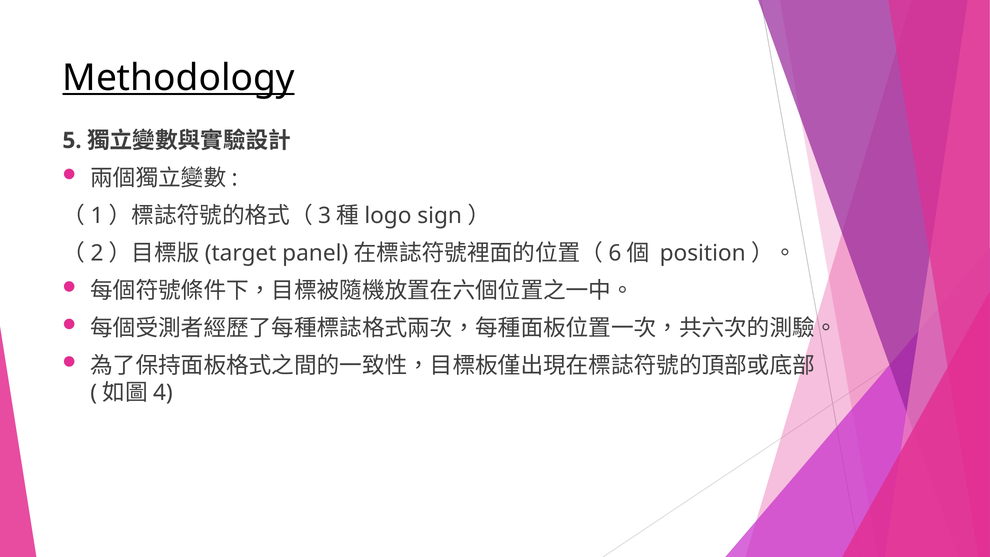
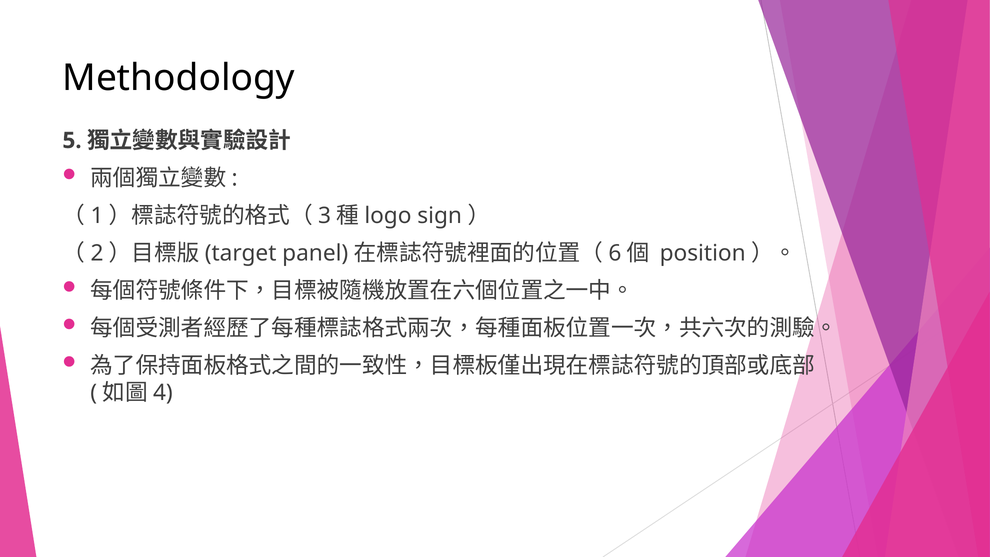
Methodology underline: present -> none
